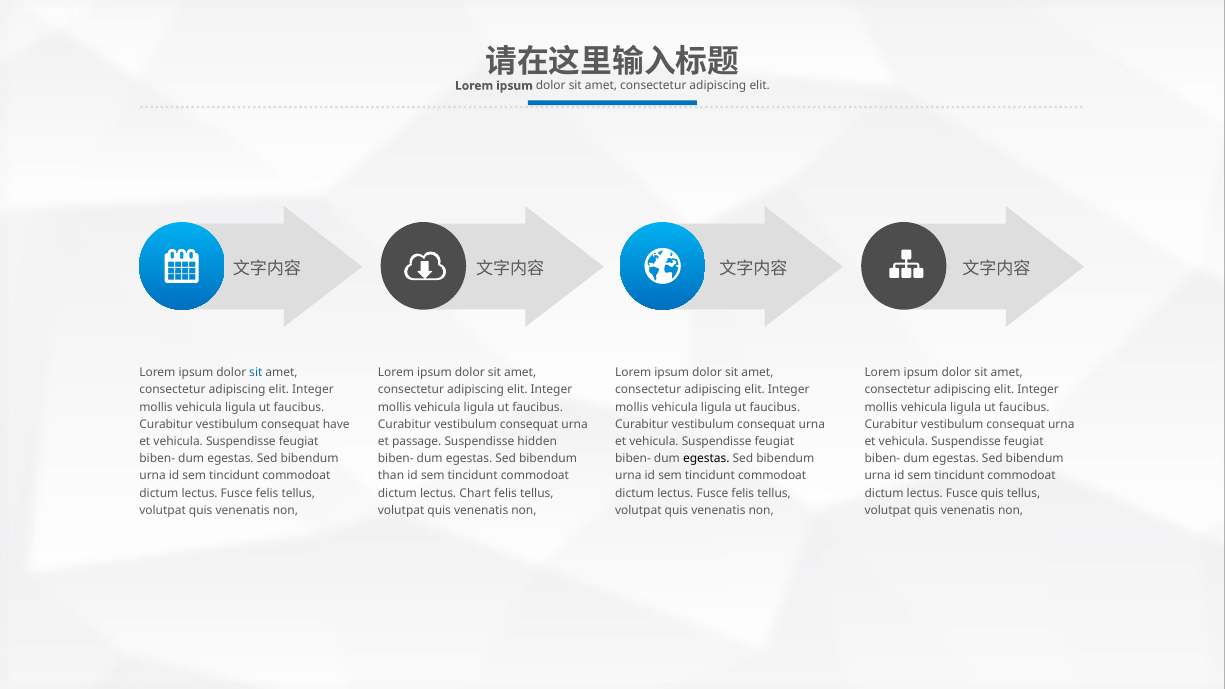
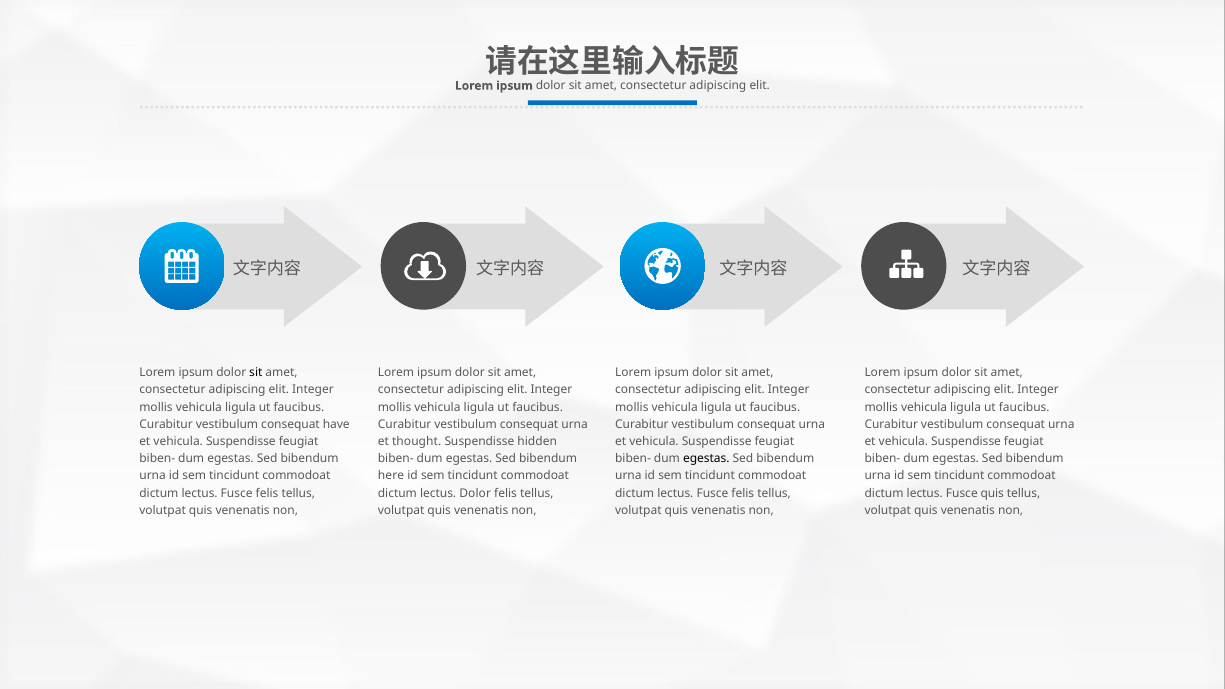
sit at (256, 373) colour: blue -> black
passage: passage -> thought
than: than -> here
lectus Chart: Chart -> Dolor
